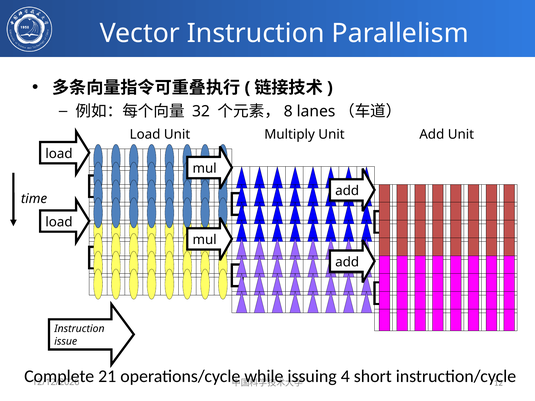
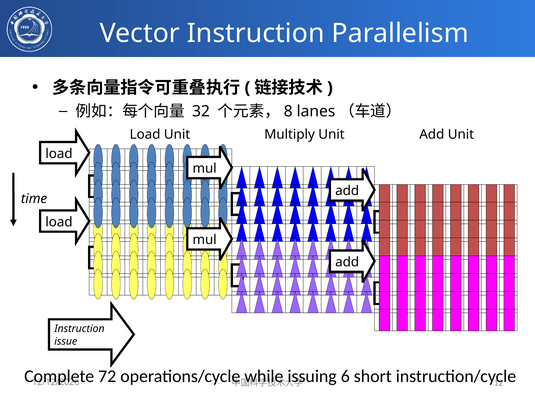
21: 21 -> 72
4: 4 -> 6
